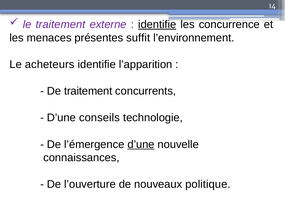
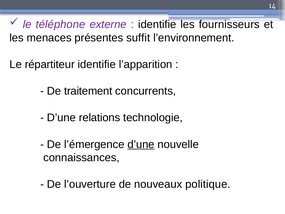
le traitement: traitement -> téléphone
identifie at (157, 24) underline: present -> none
concurrence: concurrence -> fournisseurs
acheteurs: acheteurs -> répartiteur
conseils: conseils -> relations
